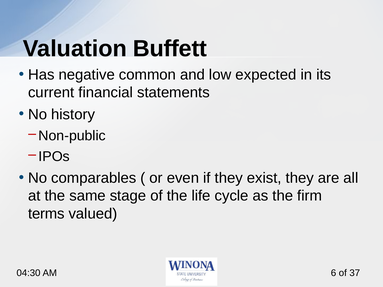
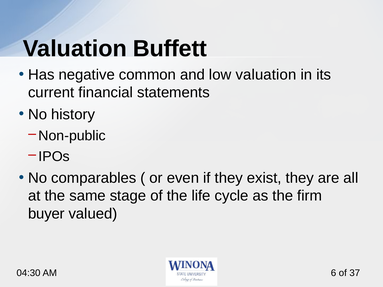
low expected: expected -> valuation
terms: terms -> buyer
